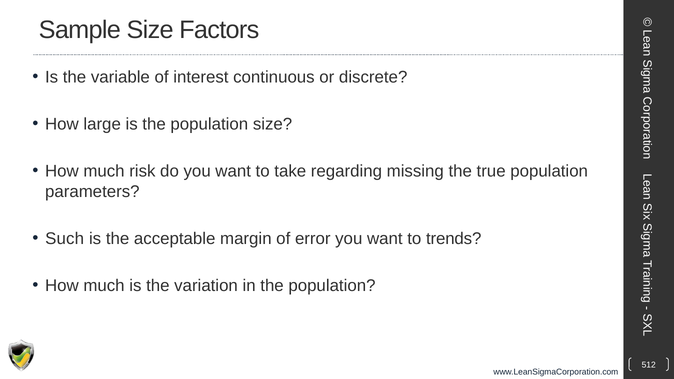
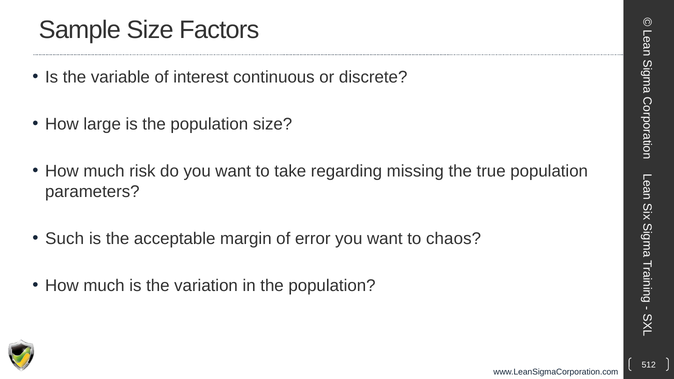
trends: trends -> chaos
